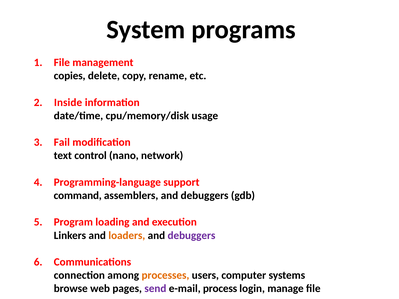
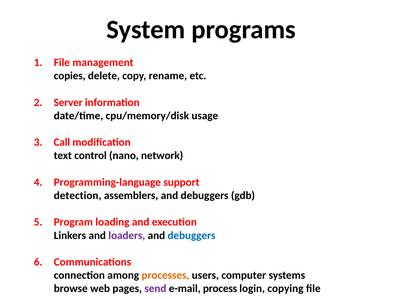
Inside: Inside -> Server
Fail: Fail -> Call
command: command -> detection
loaders colour: orange -> purple
debuggers at (192, 236) colour: purple -> blue
manage: manage -> copying
